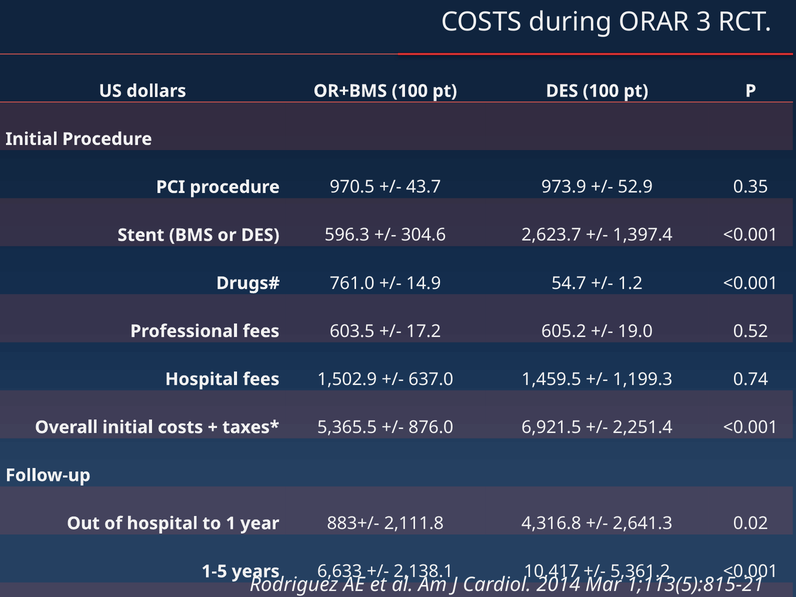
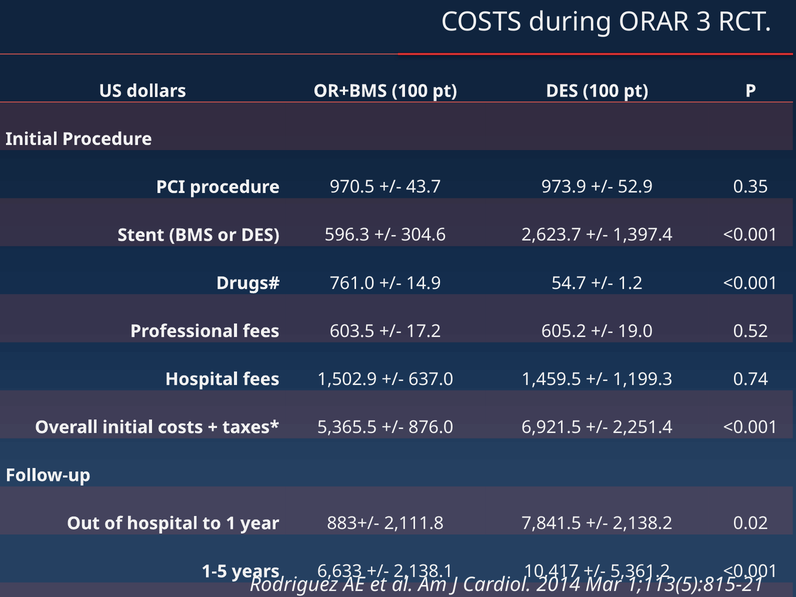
4,316.8: 4,316.8 -> 7,841.5
2,641.3: 2,641.3 -> 2,138.2
